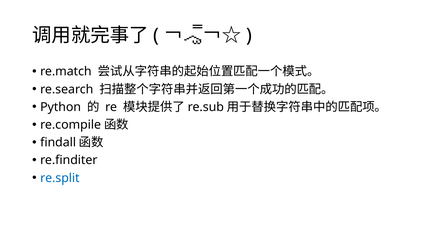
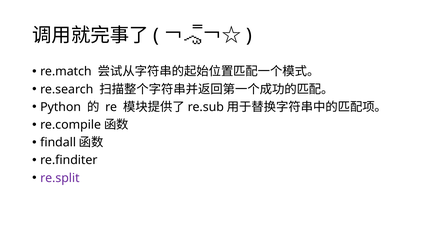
re.split colour: blue -> purple
